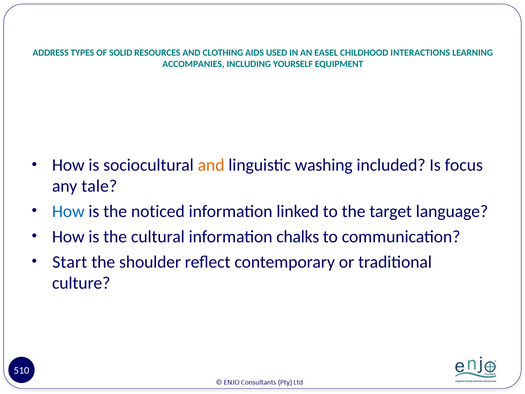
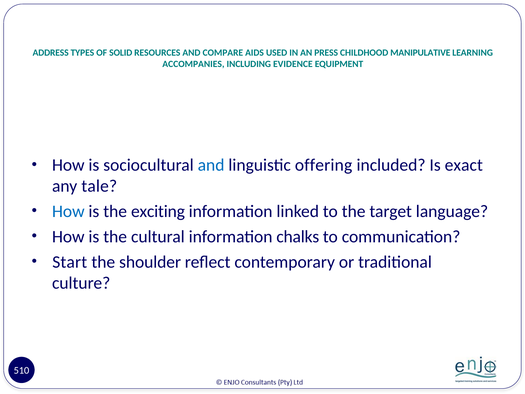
CLOTHING: CLOTHING -> COMPARE
EASEL: EASEL -> PRESS
INTERACTIONS: INTERACTIONS -> MANIPULATIVE
YOURSELF: YOURSELF -> EVIDENCE
and at (211, 165) colour: orange -> blue
washing: washing -> offering
focus: focus -> exact
noticed: noticed -> exciting
